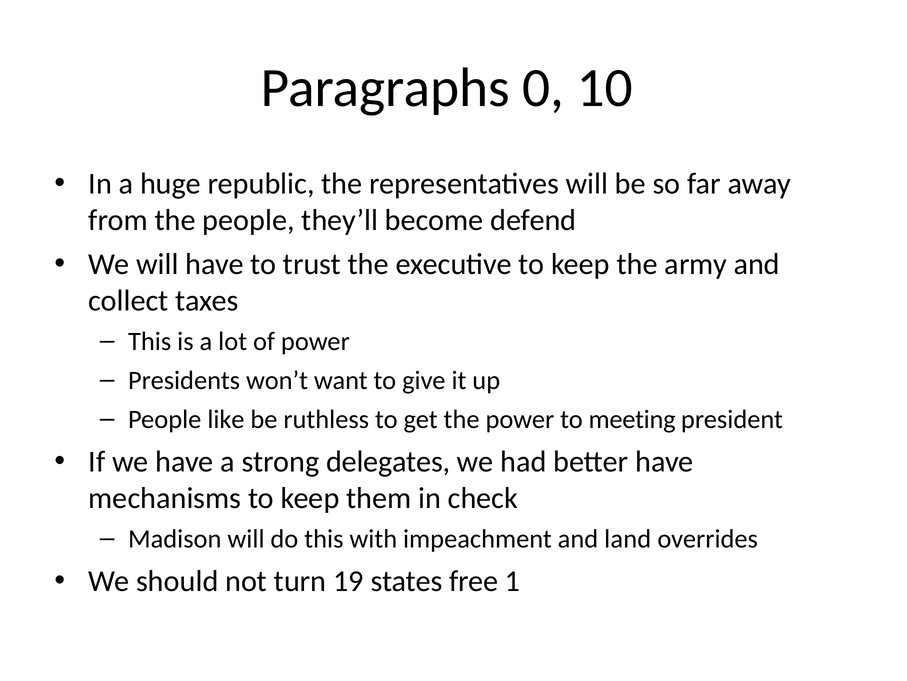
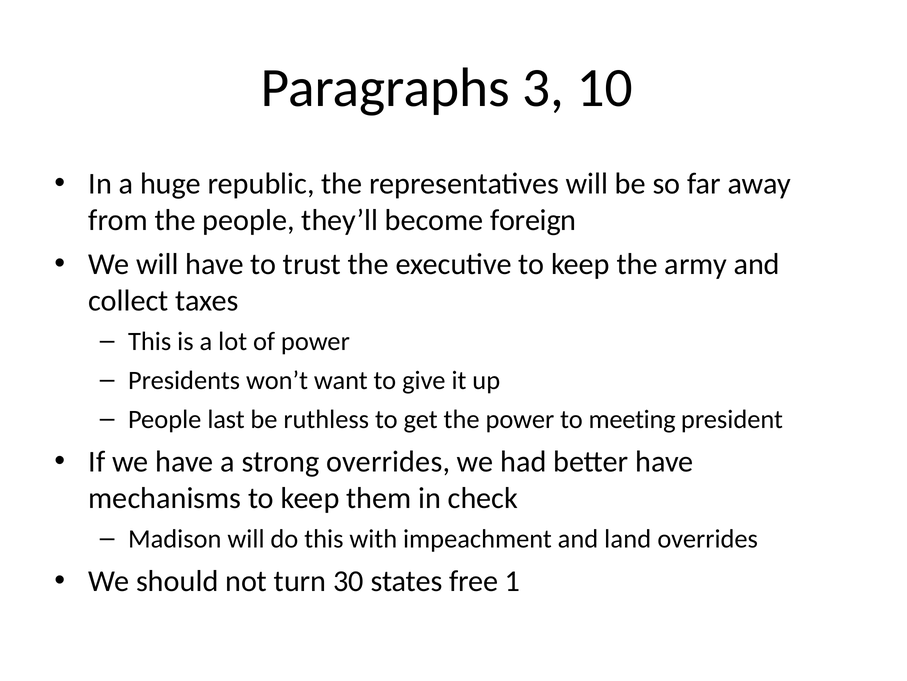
0: 0 -> 3
defend: defend -> foreign
like: like -> last
strong delegates: delegates -> overrides
19: 19 -> 30
